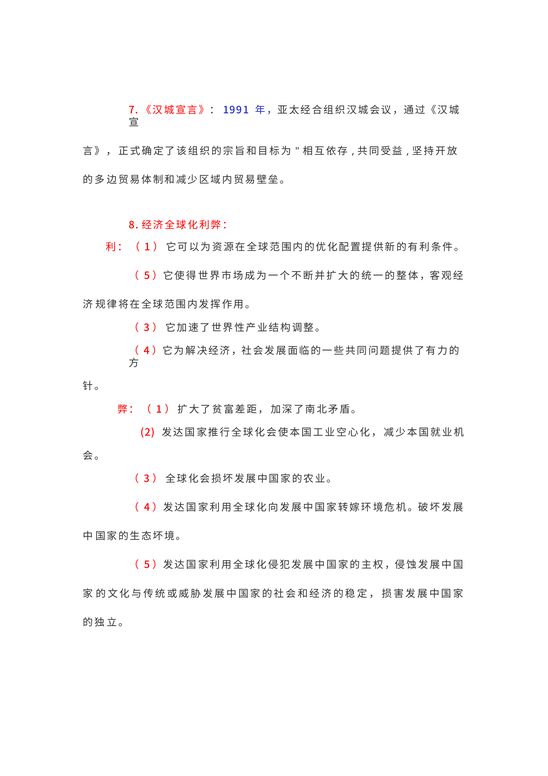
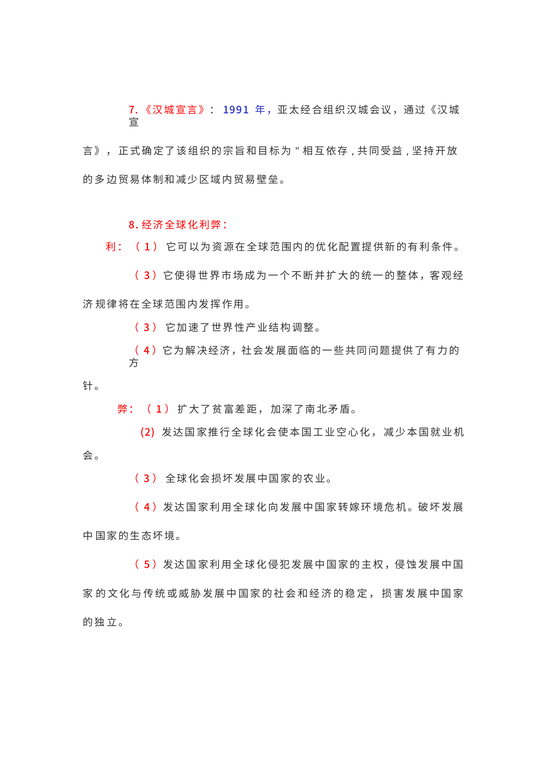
5 at (147, 276): 5 -> 3
